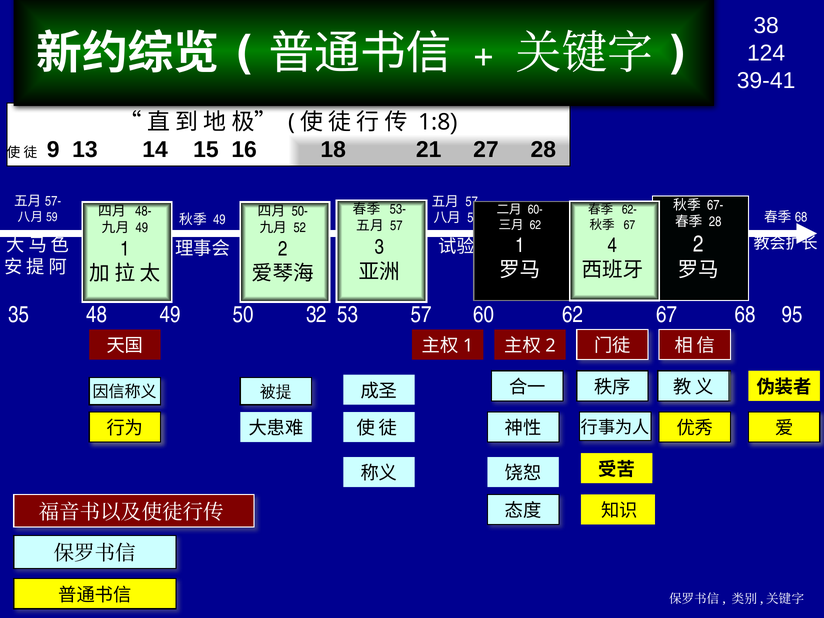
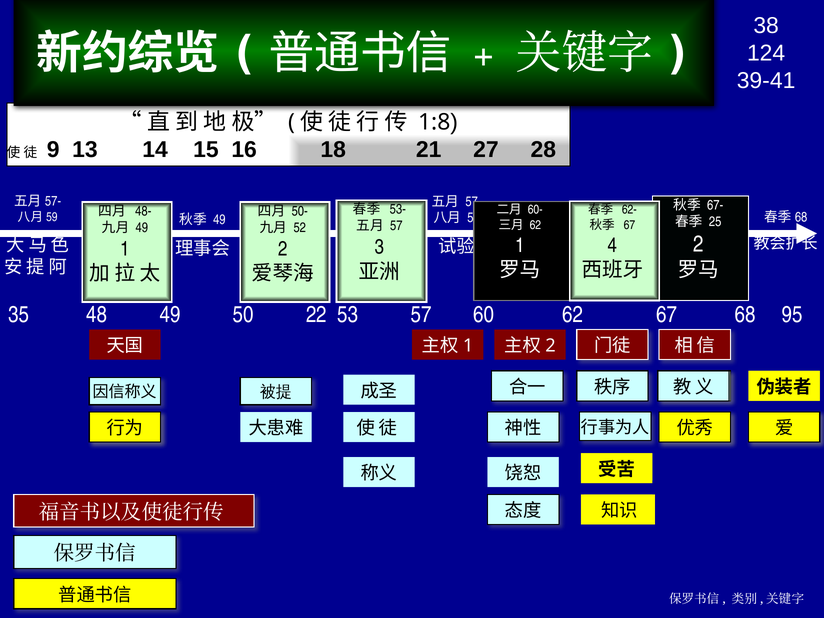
28 at (715, 222): 28 -> 25
32: 32 -> 22
